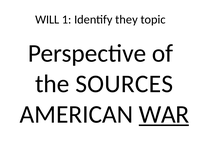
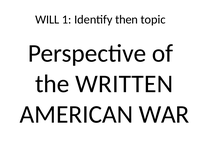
they: they -> then
SOURCES: SOURCES -> WRITTEN
WAR underline: present -> none
